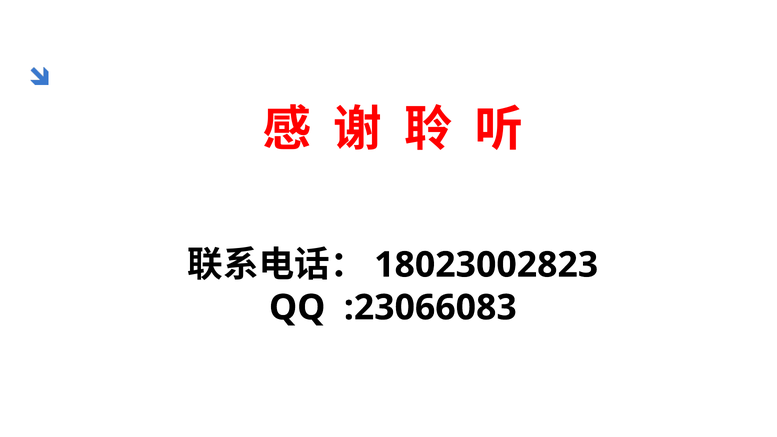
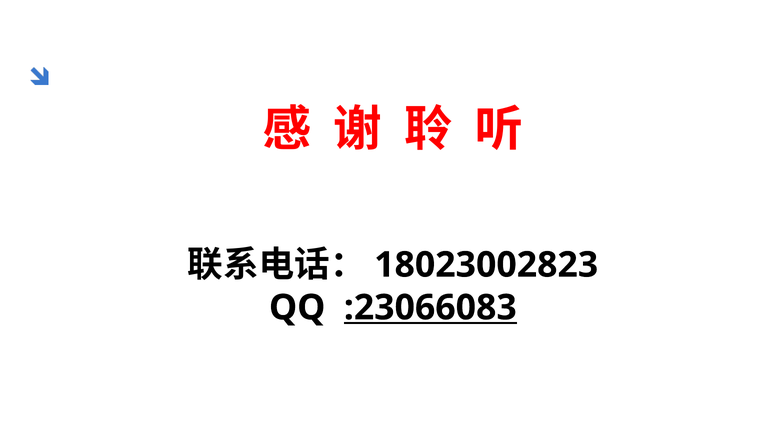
:23066083 underline: none -> present
